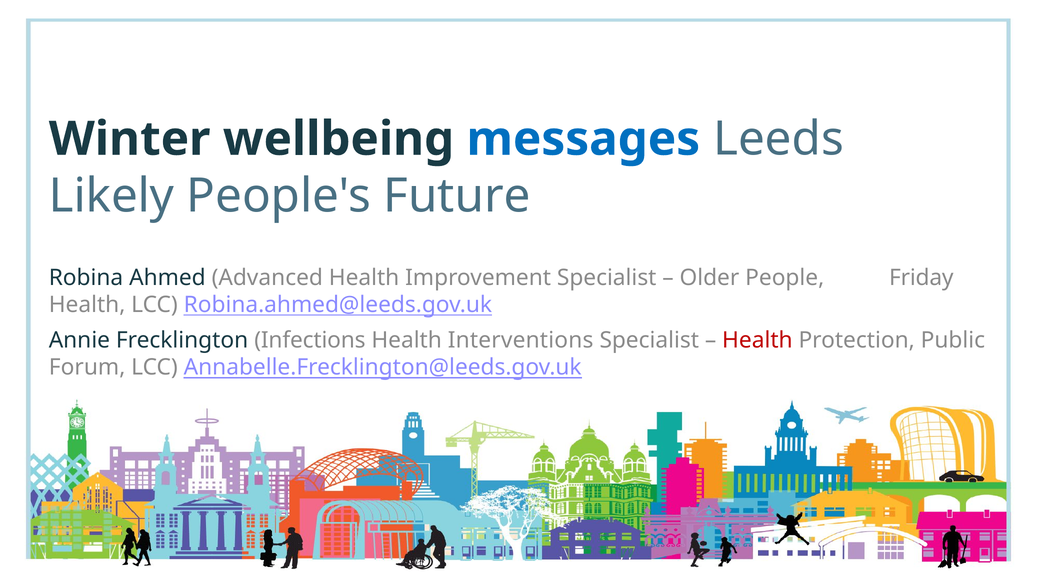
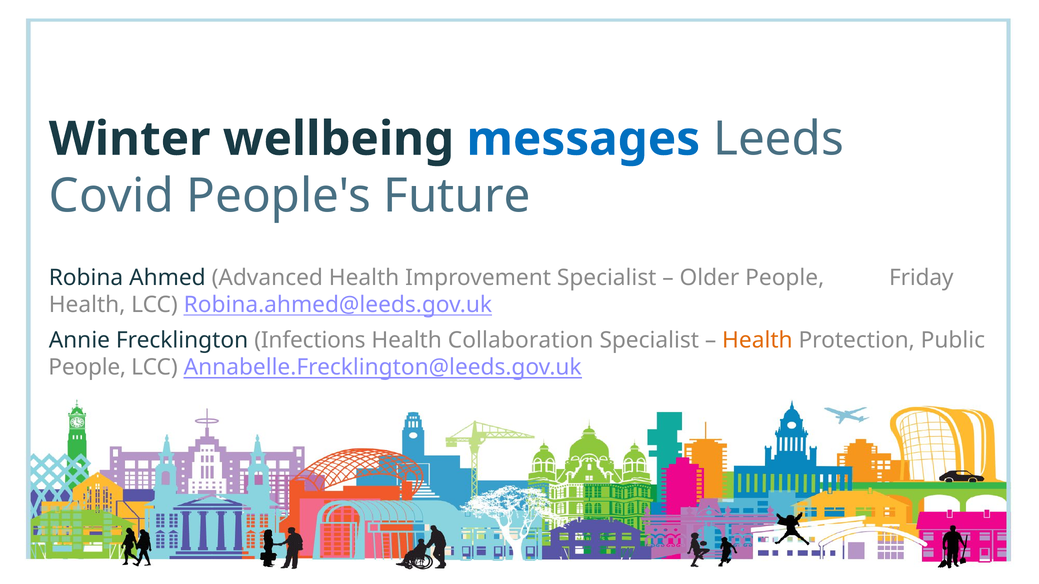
Likely: Likely -> Covid
Interventions: Interventions -> Collaboration
Health at (757, 340) colour: red -> orange
Forum at (87, 368): Forum -> People
